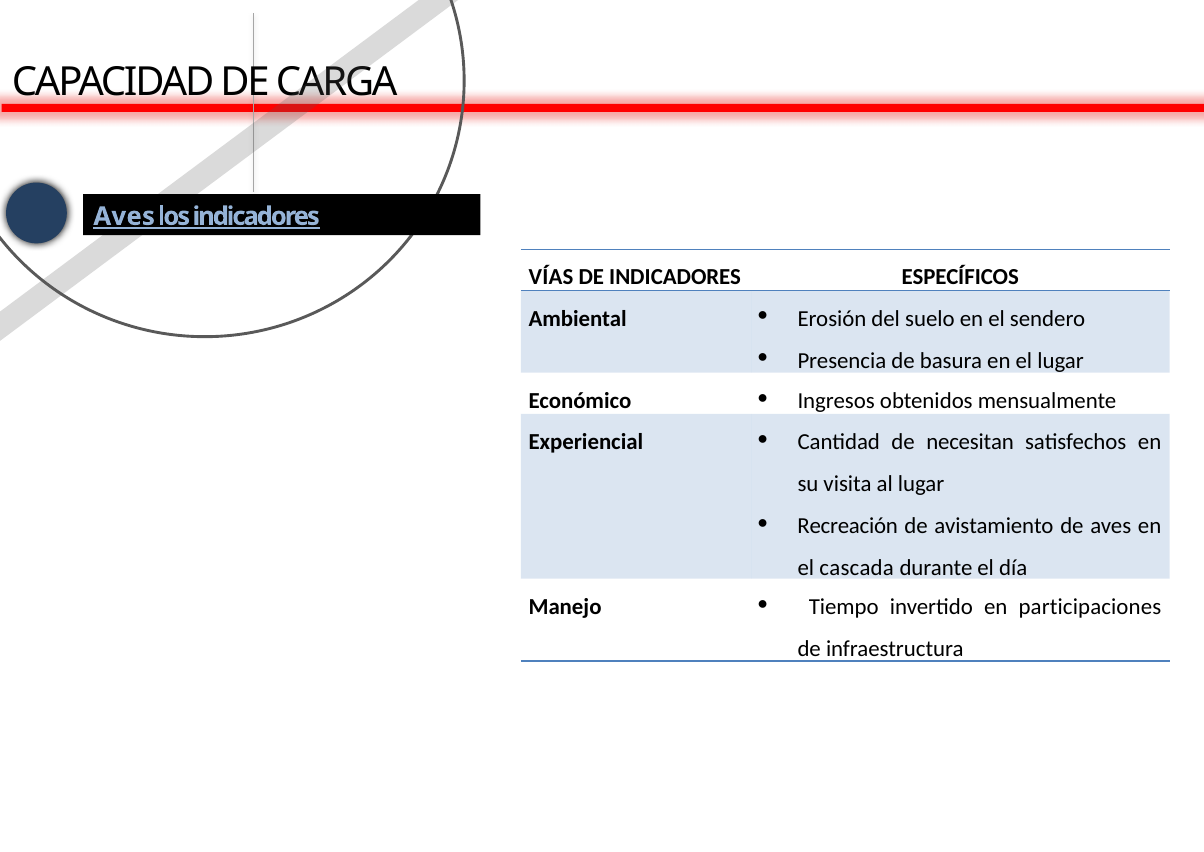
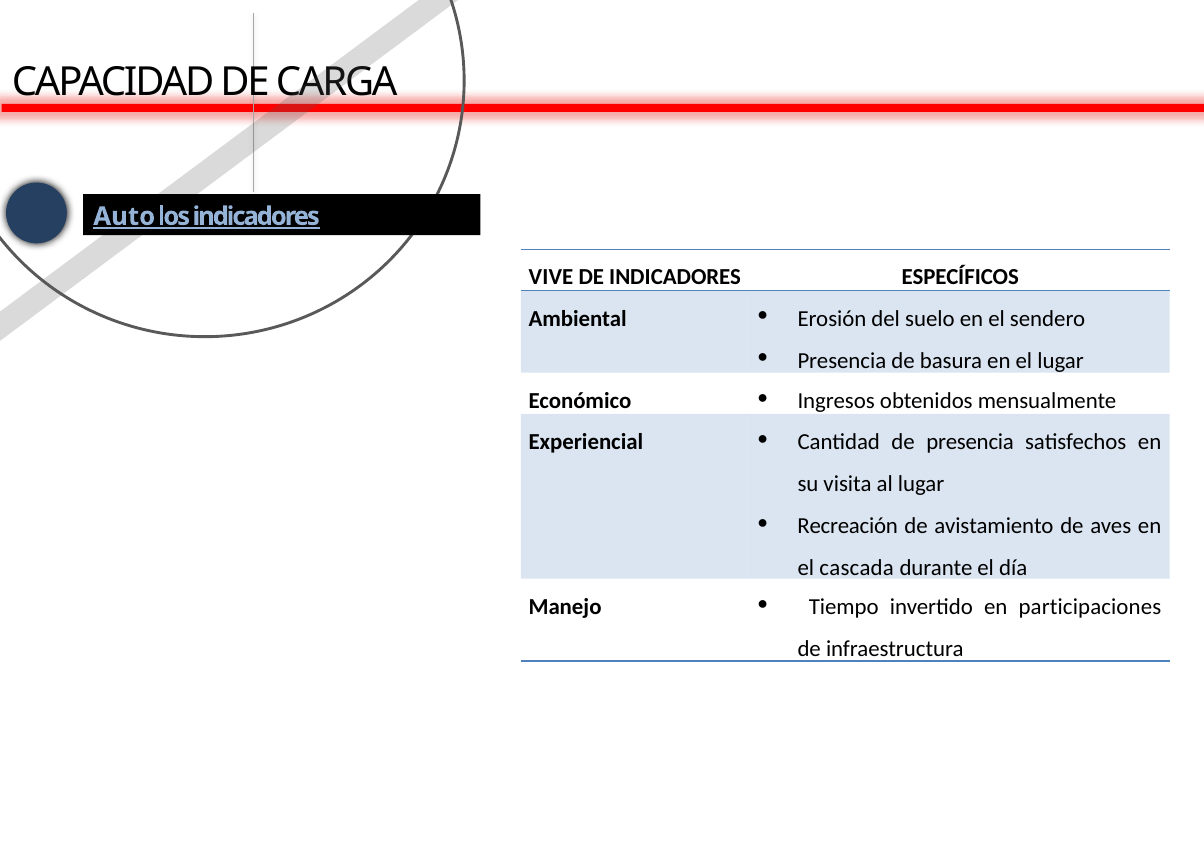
Aves at (124, 216): Aves -> Auto
VÍAS: VÍAS -> VIVE
de necesitan: necesitan -> presencia
